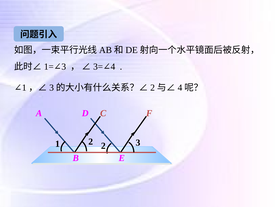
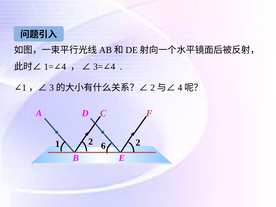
3 at (64, 67): 3 -> 4
2 3: 3 -> 2
1 2: 2 -> 6
